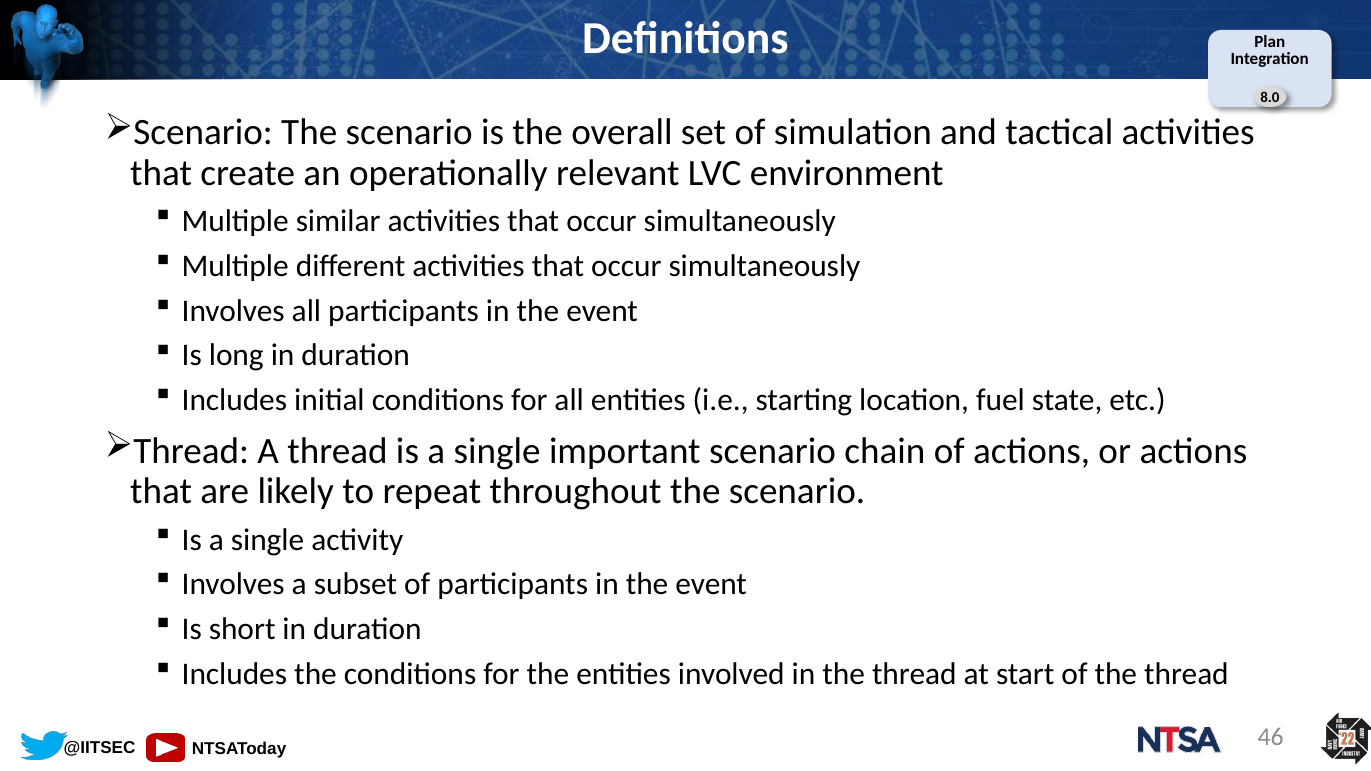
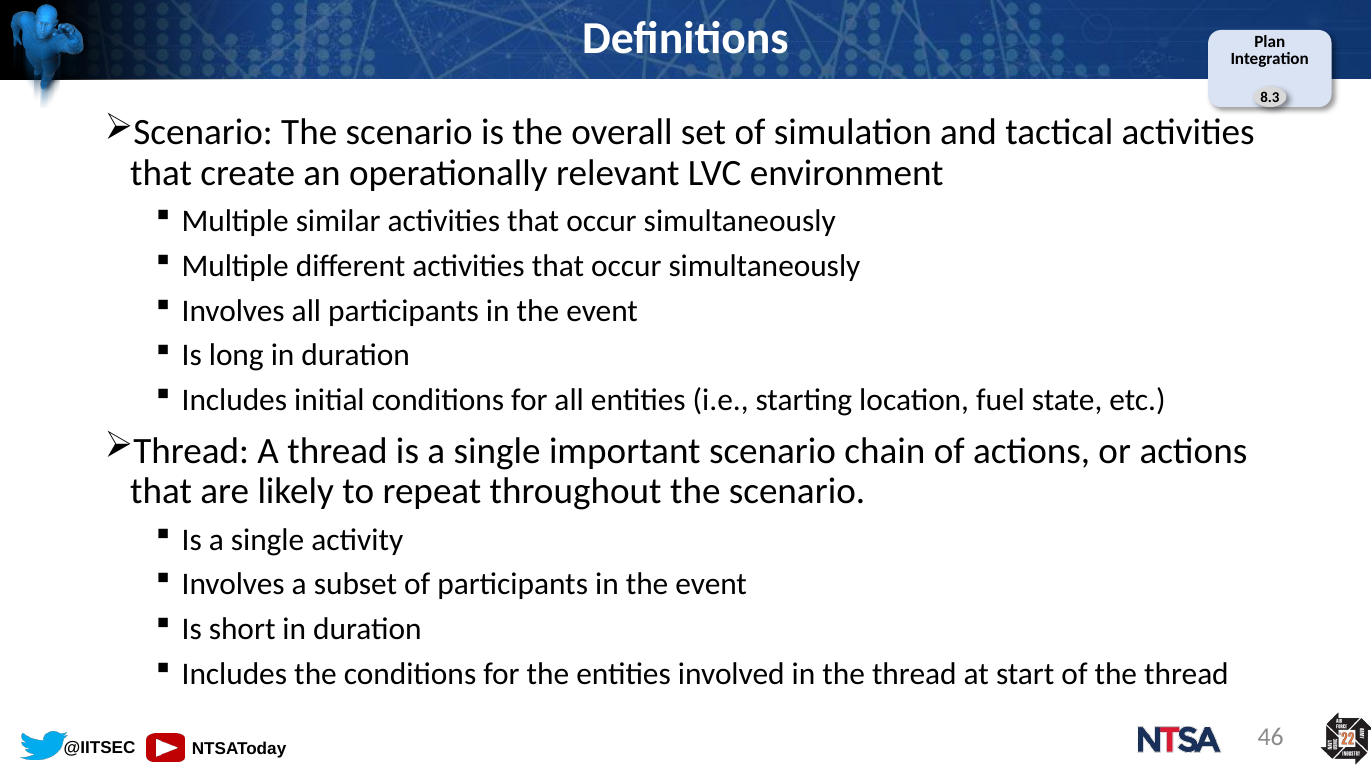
8.0: 8.0 -> 8.3
